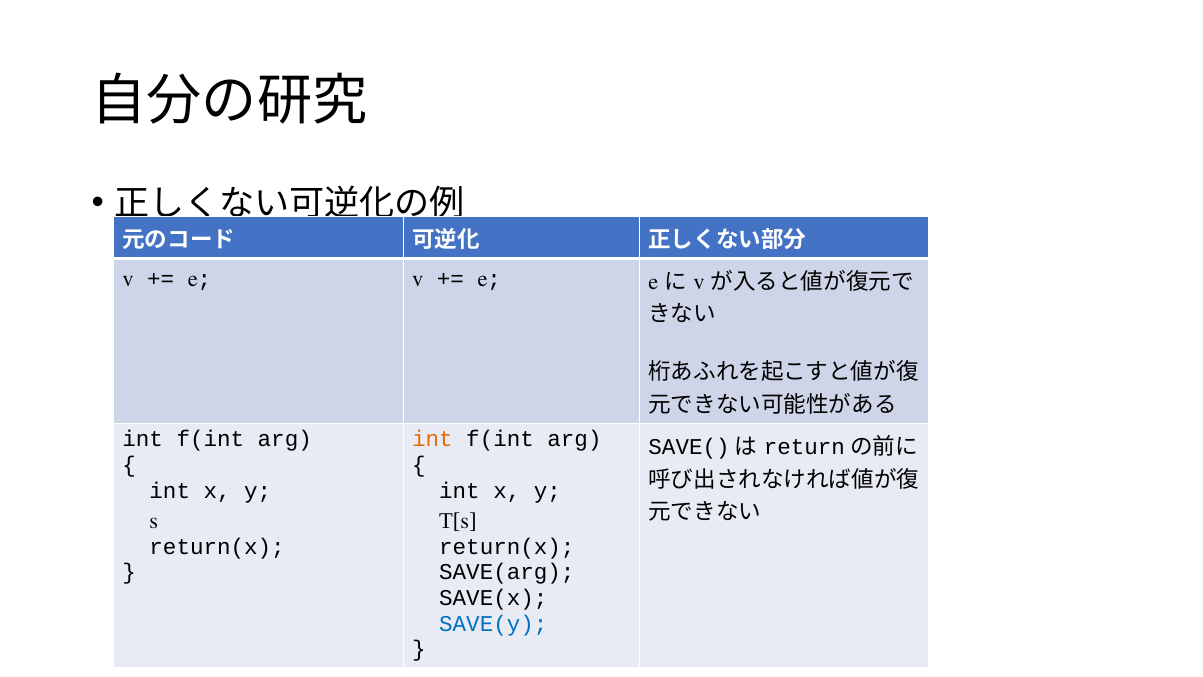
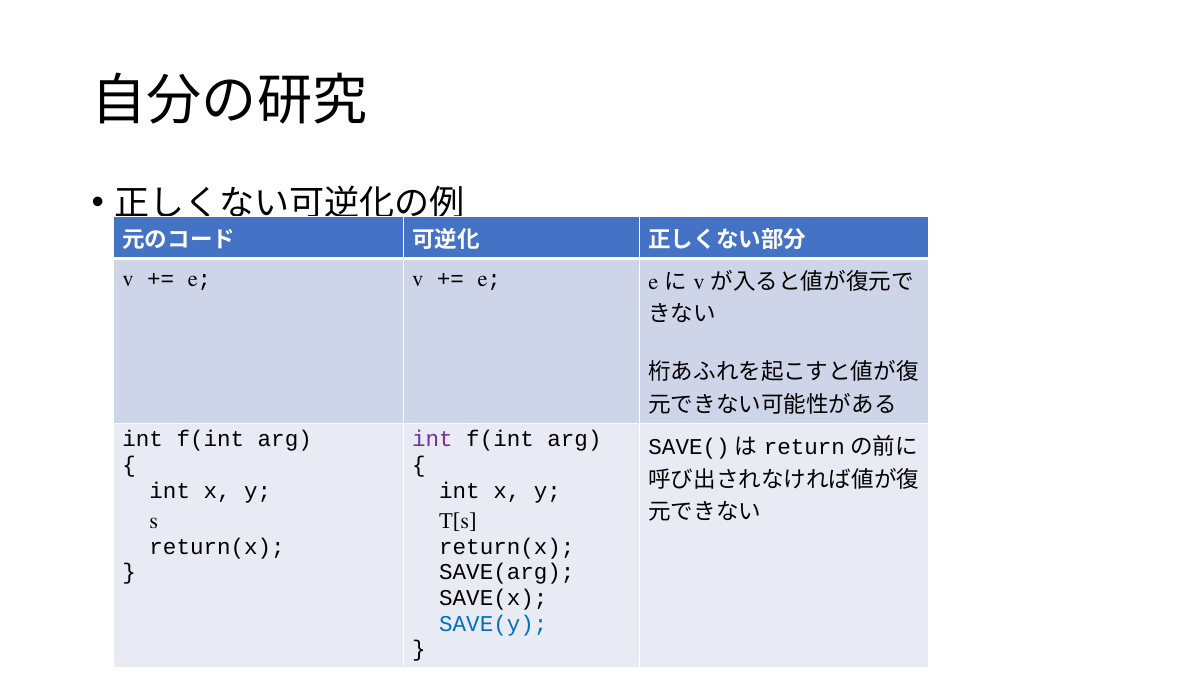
int at (432, 439) colour: orange -> purple
